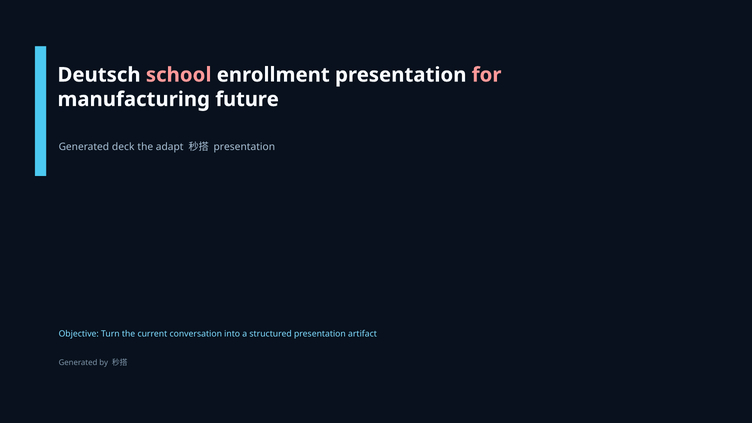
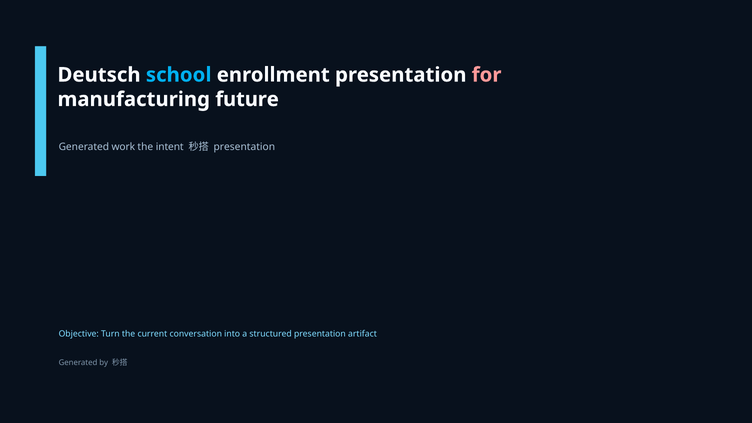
school colour: pink -> light blue
deck: deck -> work
adapt: adapt -> intent
